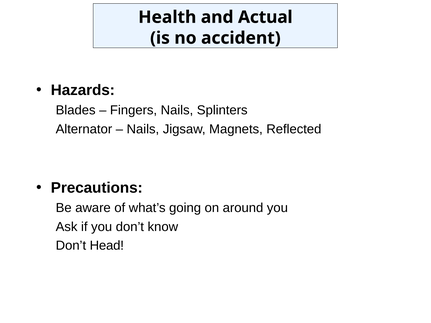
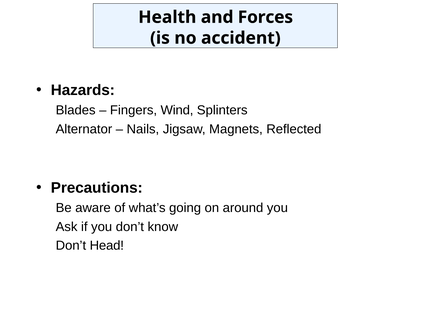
Actual: Actual -> Forces
Fingers Nails: Nails -> Wind
